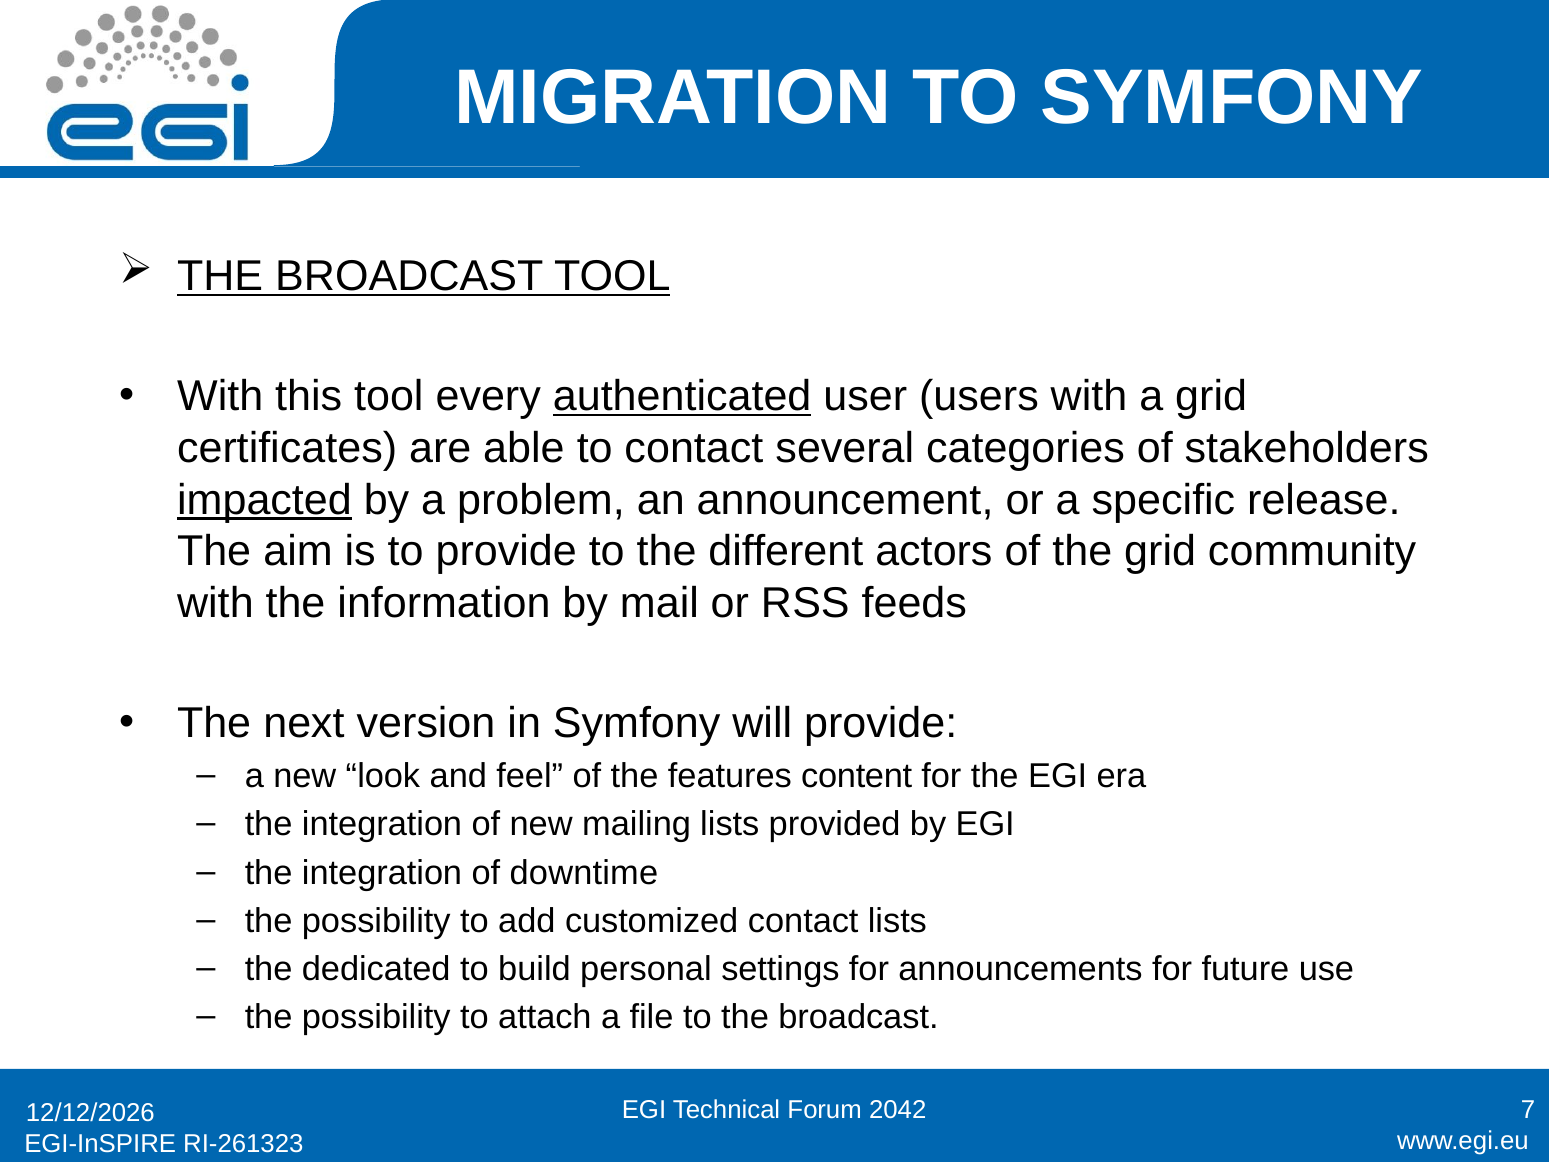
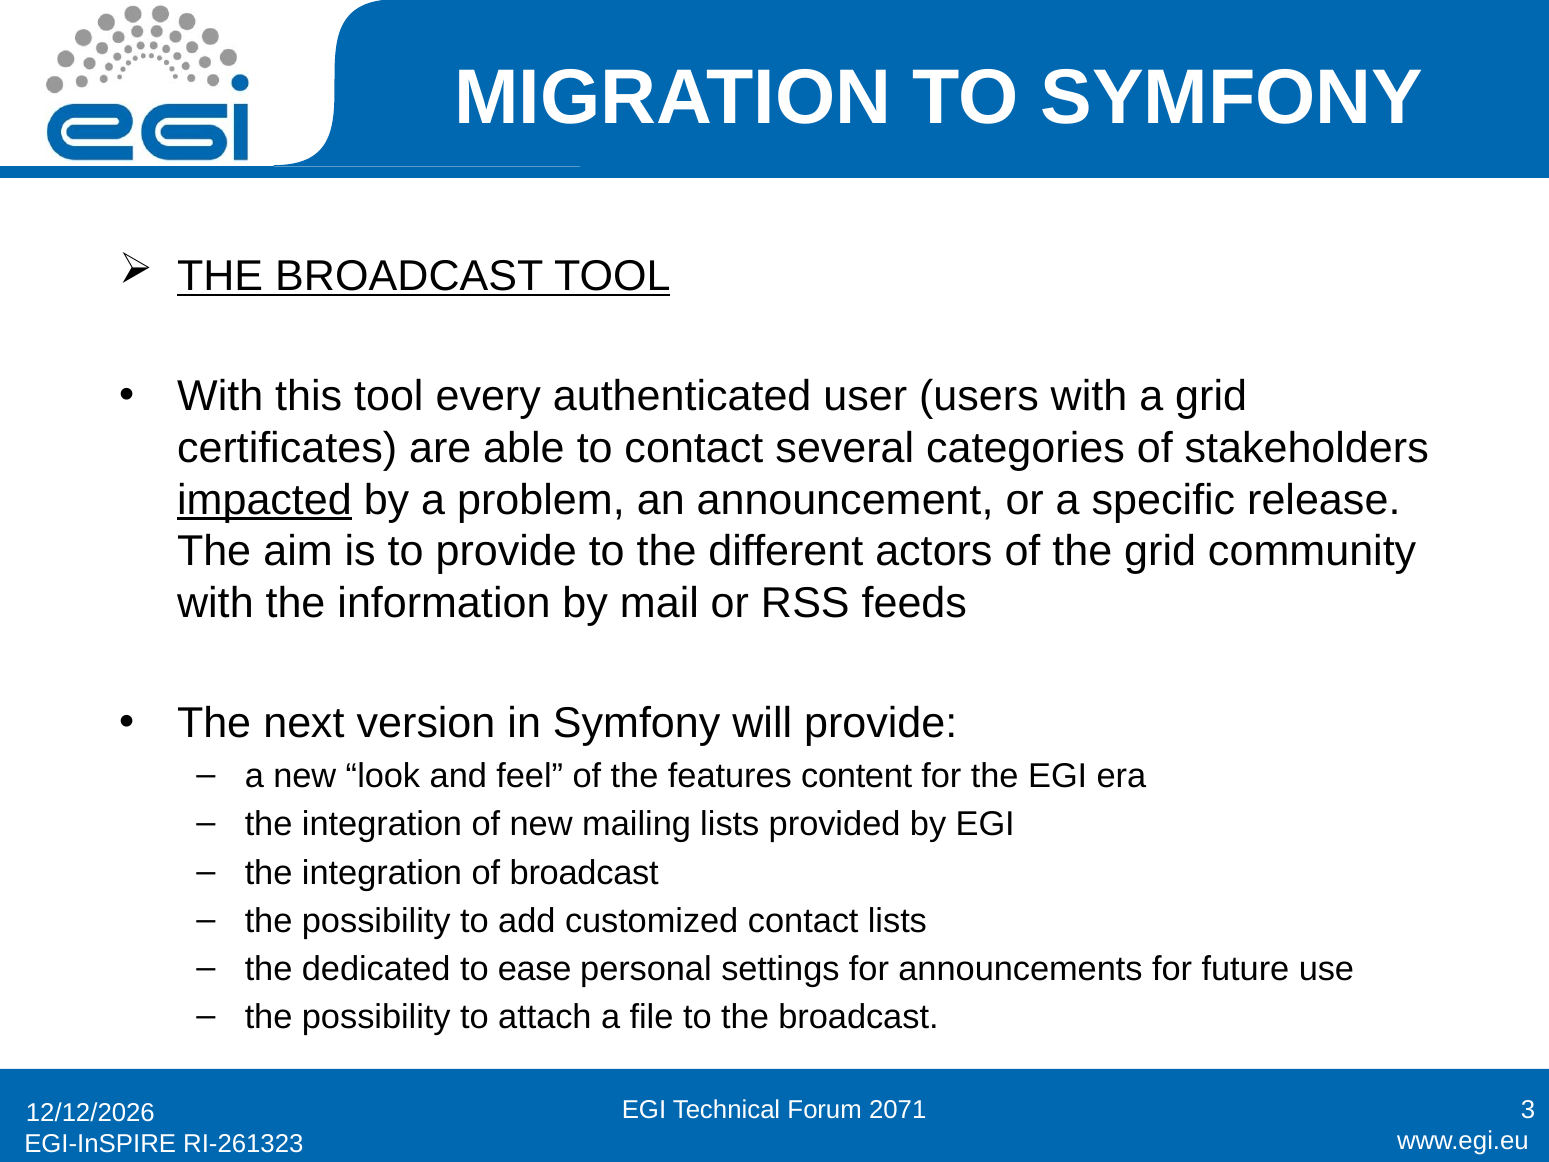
authenticated underline: present -> none
of downtime: downtime -> broadcast
build: build -> ease
2042: 2042 -> 2071
7: 7 -> 3
